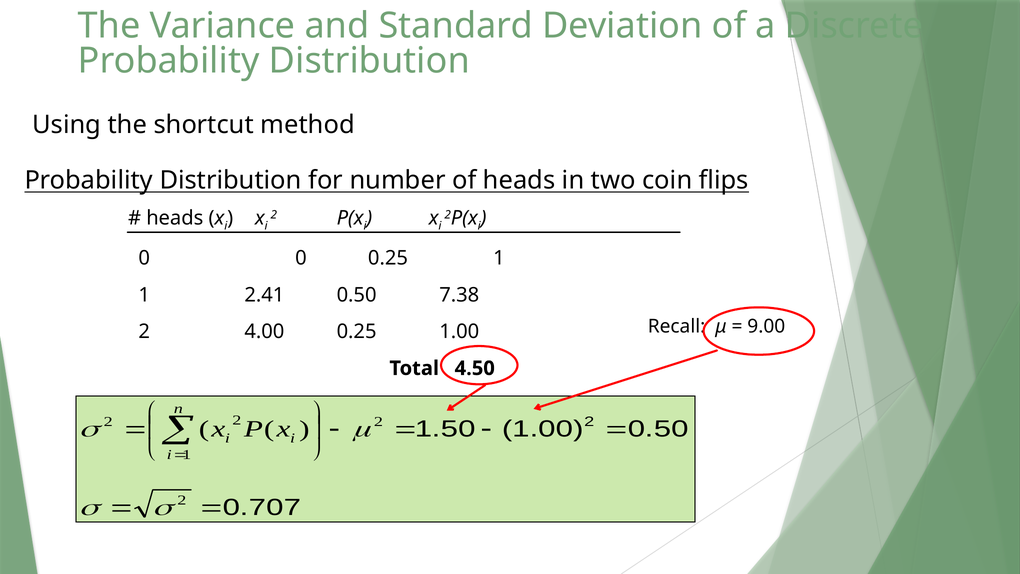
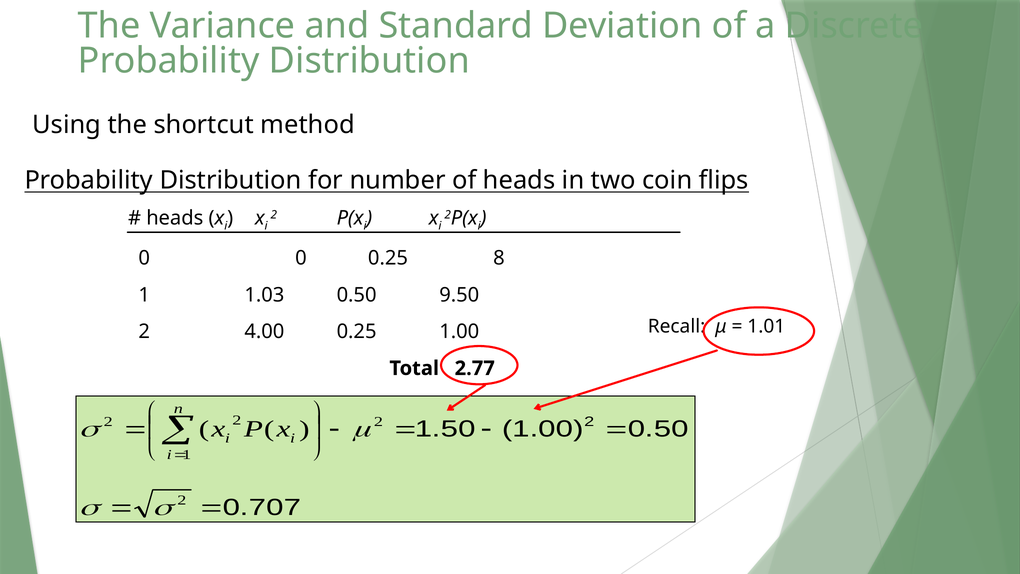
0.25 1: 1 -> 8
2.41: 2.41 -> 1.03
7.38: 7.38 -> 9.50
9.00: 9.00 -> 1.01
4.50: 4.50 -> 2.77
